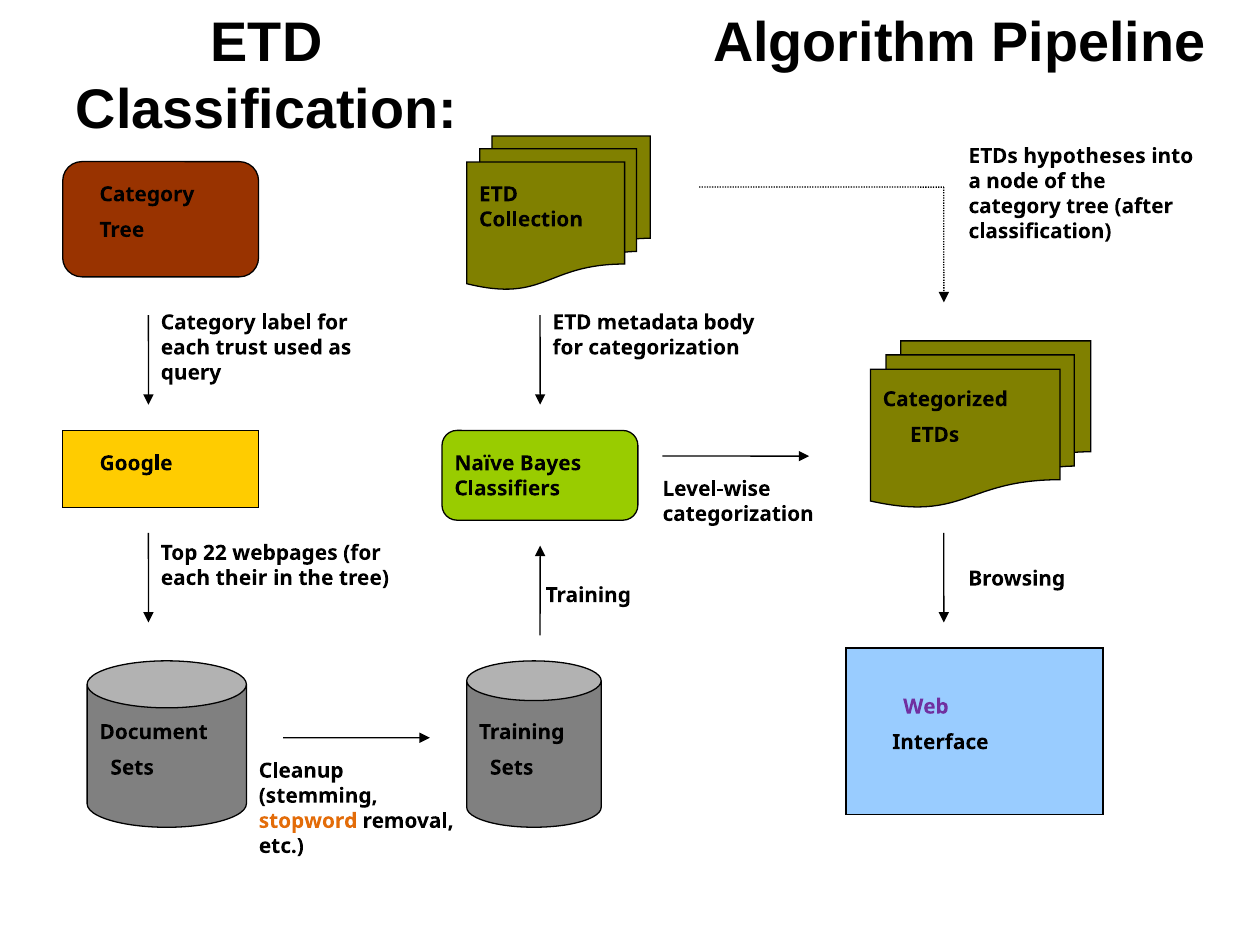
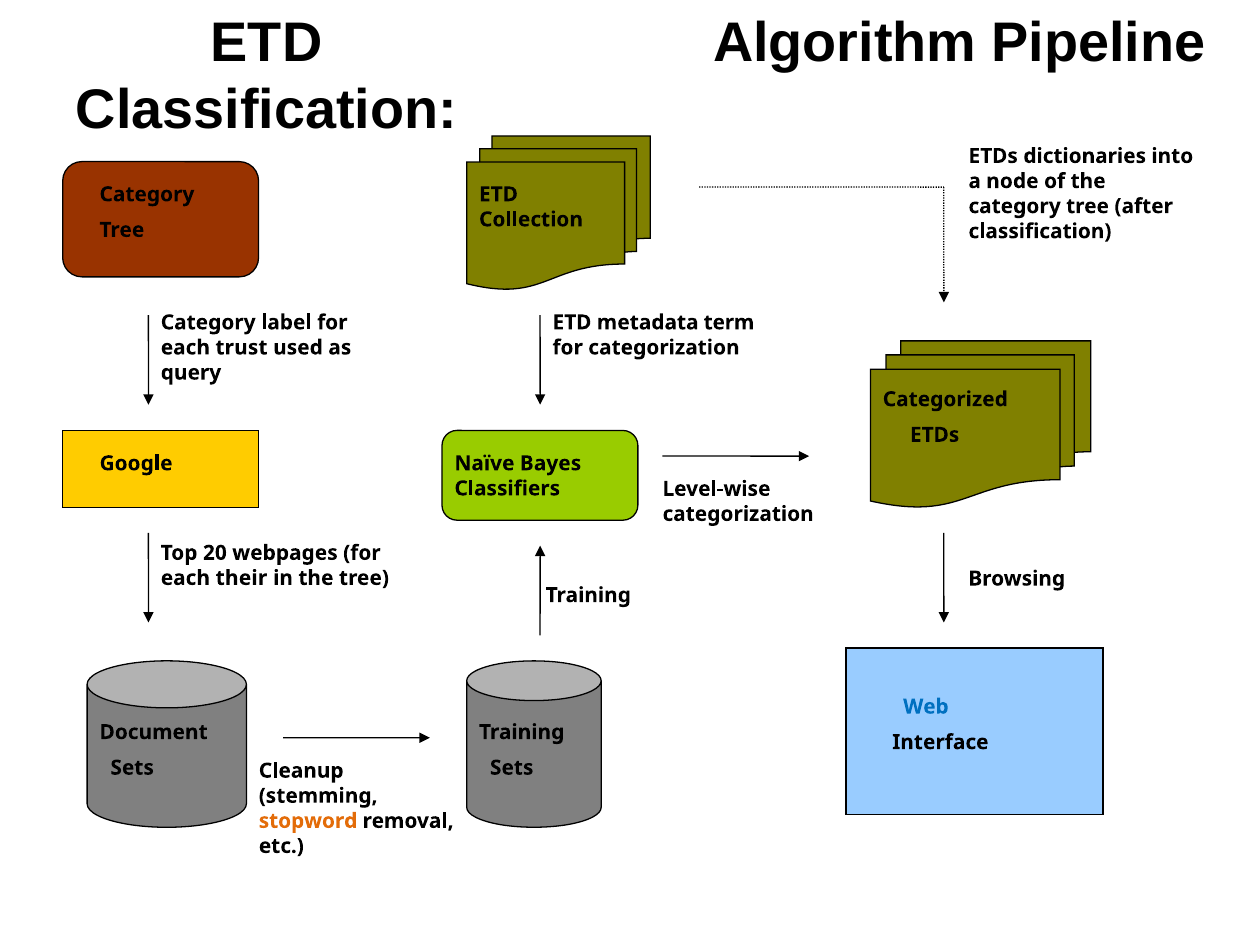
hypotheses: hypotheses -> dictionaries
body: body -> term
22: 22 -> 20
Web colour: purple -> blue
